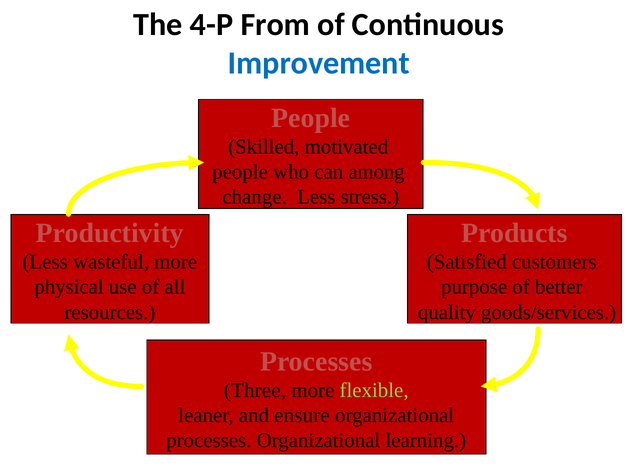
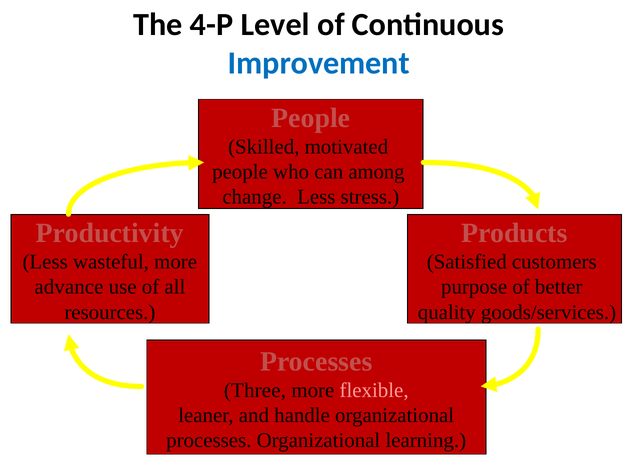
From: From -> Level
physical: physical -> advance
flexible colour: light green -> pink
ensure: ensure -> handle
